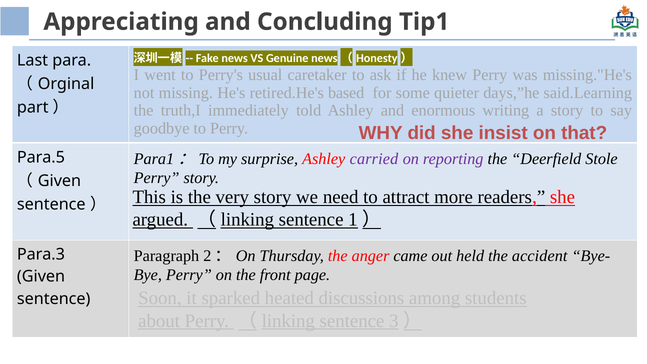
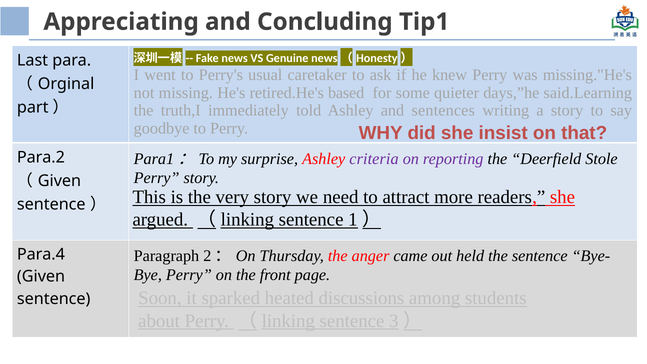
enormous: enormous -> sentences
carried: carried -> criteria
Para.5: Para.5 -> Para.2
the accident: accident -> sentence
Para.3: Para.3 -> Para.4
